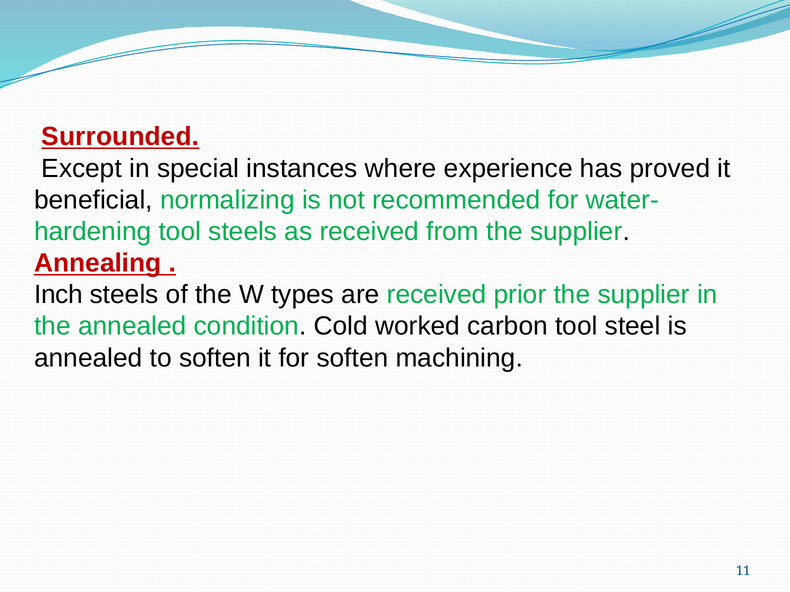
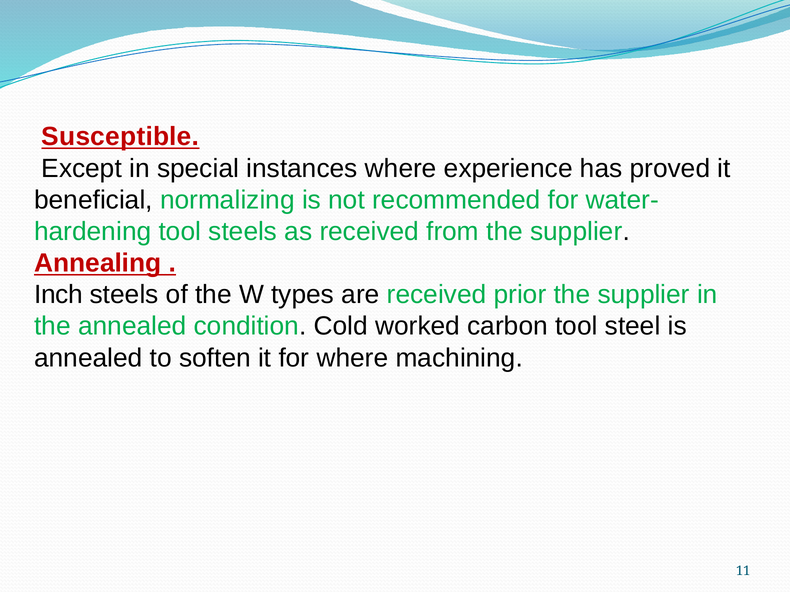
Surrounded: Surrounded -> Susceptible
for soften: soften -> where
